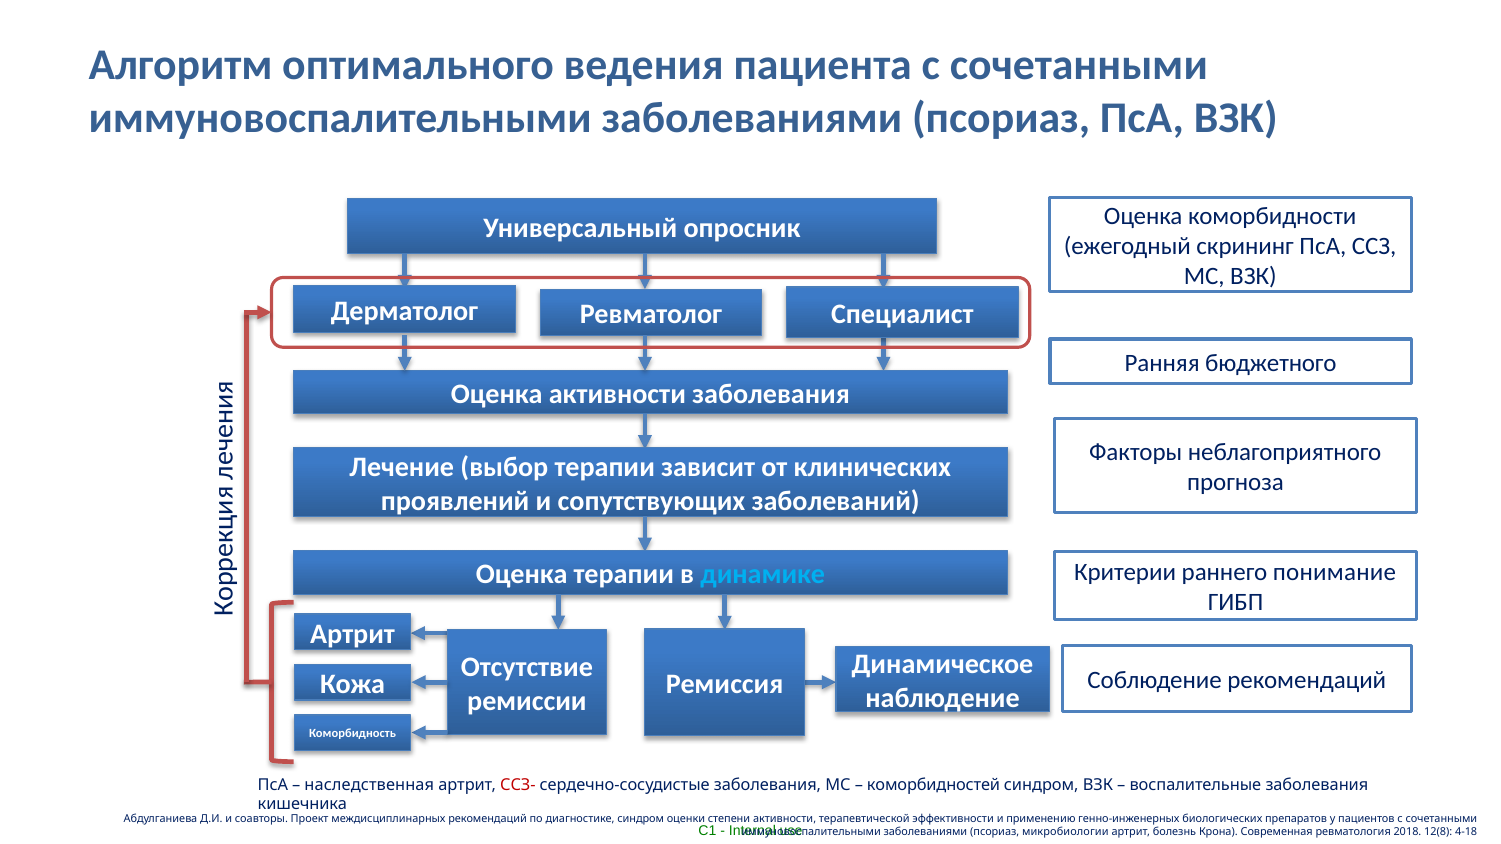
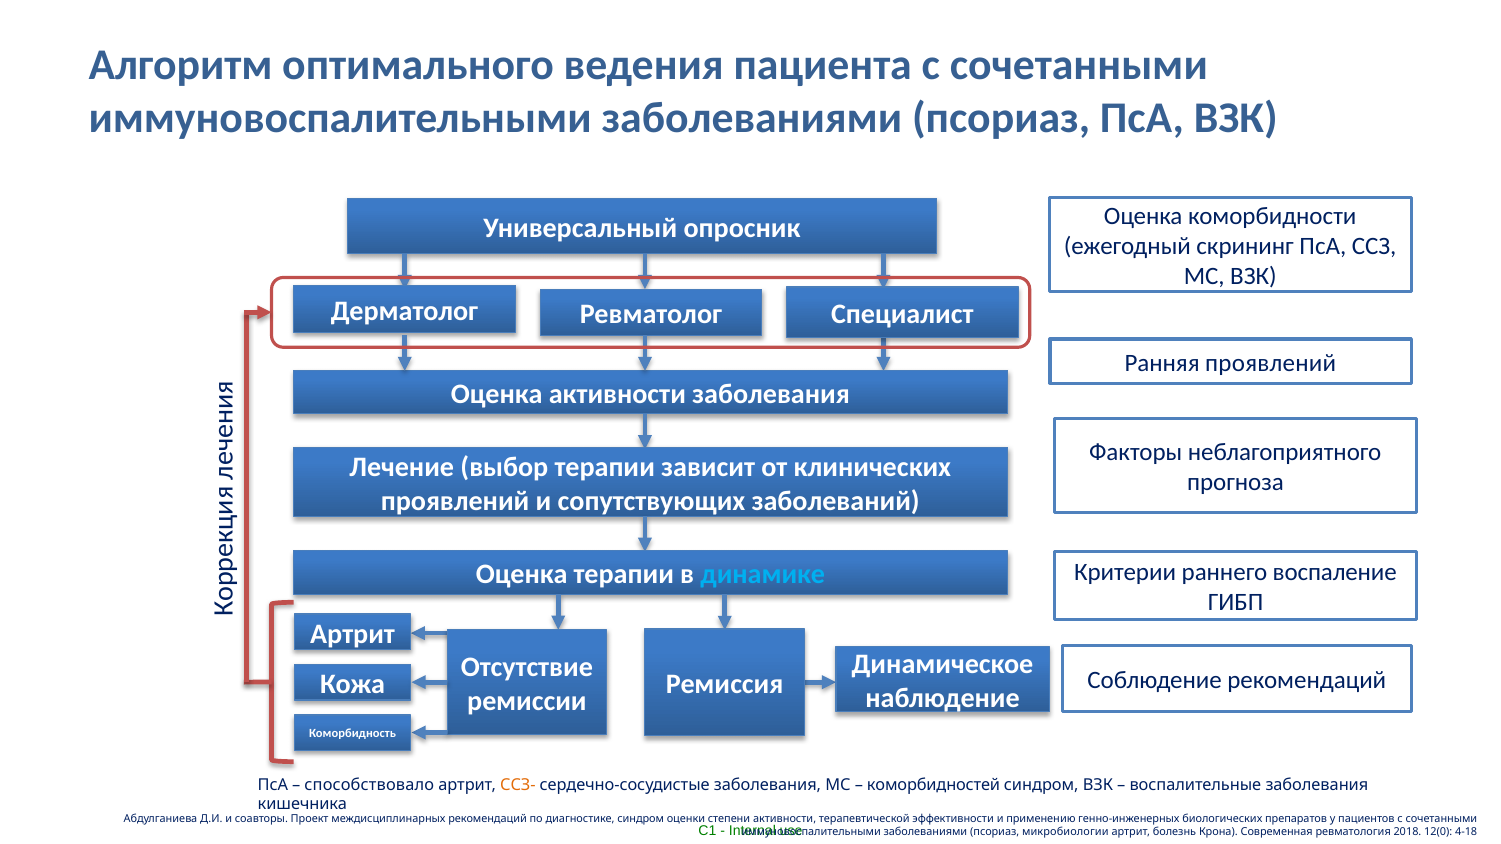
Ранняя бюджетного: бюджетного -> проявлений
понимание: понимание -> воспаление
наследственная: наследственная -> способствовало
ССЗ- colour: red -> orange
12(8: 12(8 -> 12(0
